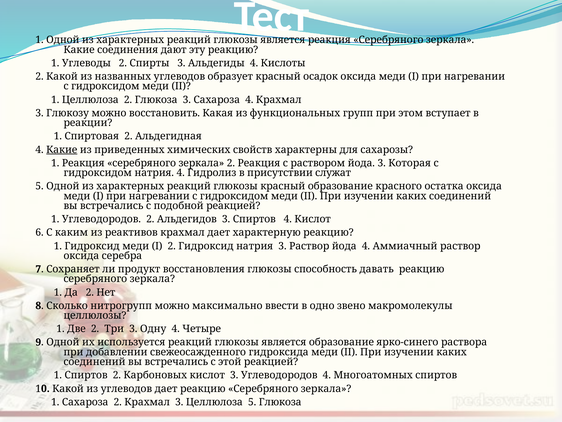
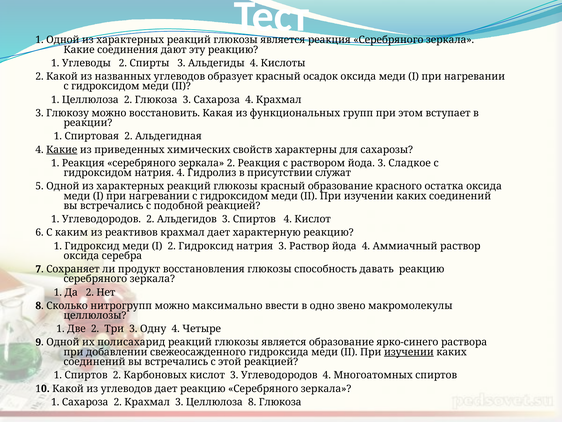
Которая: Которая -> Сладкое
используется: используется -> полисахарид
изучении at (409, 352) underline: none -> present
Целлюлоза 5: 5 -> 8
